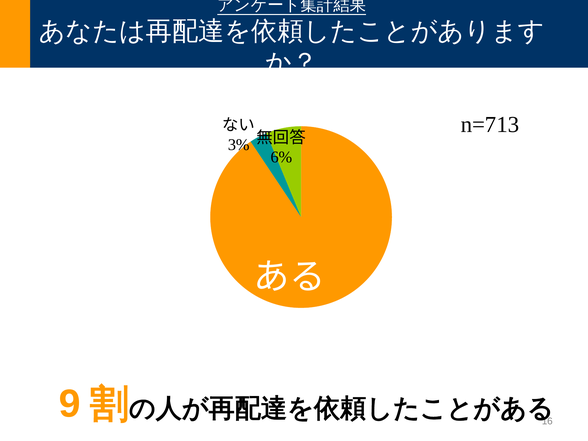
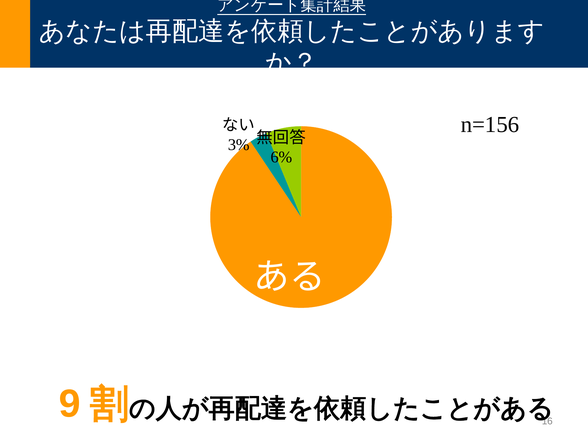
n=713: n=713 -> n=156
